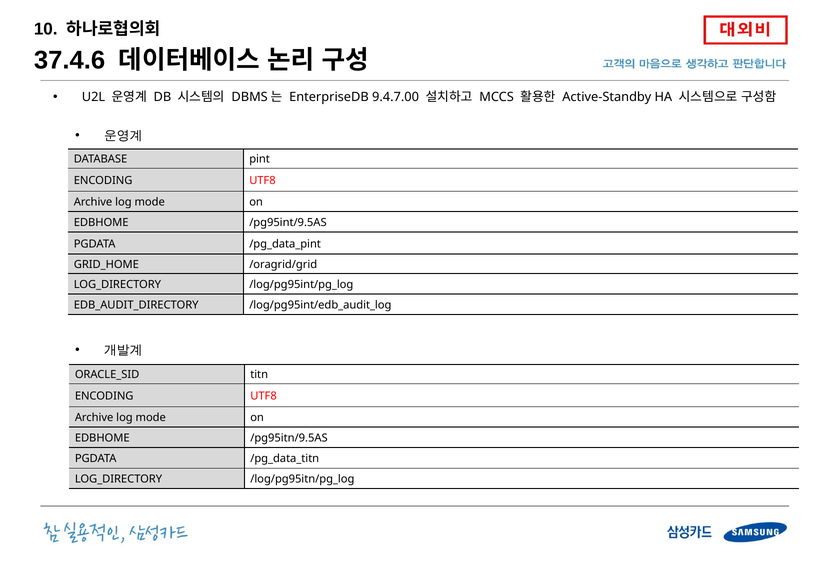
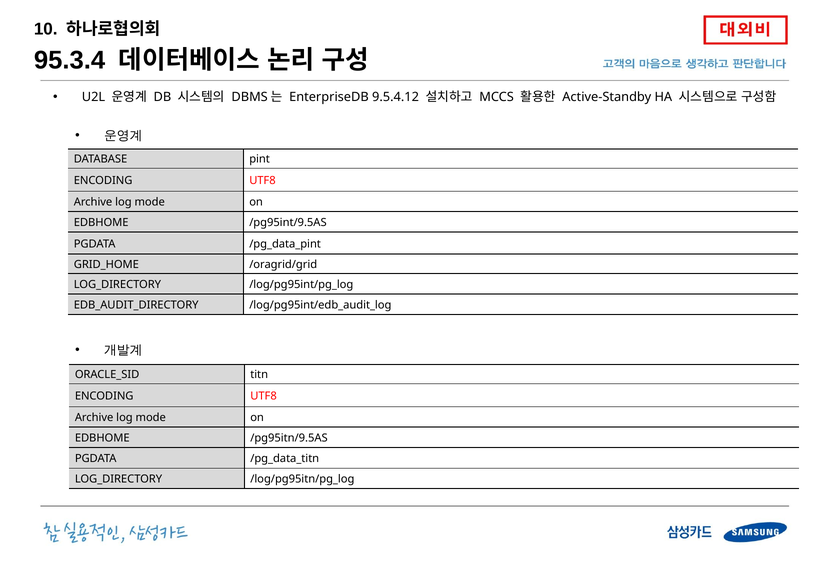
37.4.6: 37.4.6 -> 95.3.4
9.4.7.00: 9.4.7.00 -> 9.5.4.12
